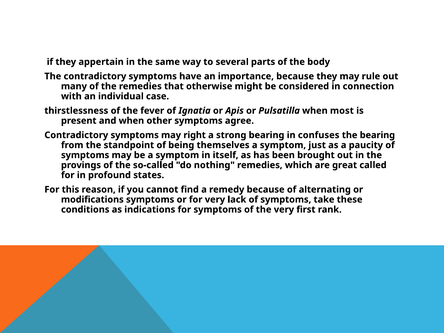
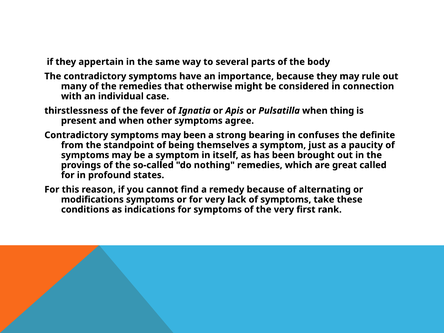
most: most -> thing
may right: right -> been
the bearing: bearing -> definite
